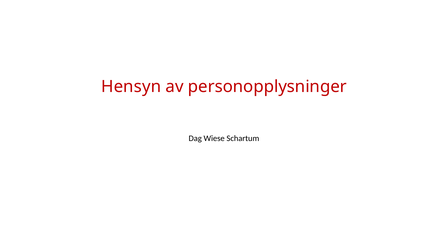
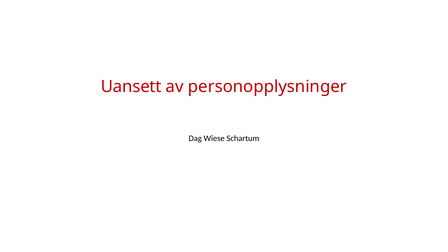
Hensyn: Hensyn -> Uansett
